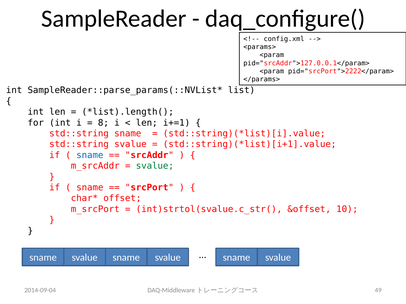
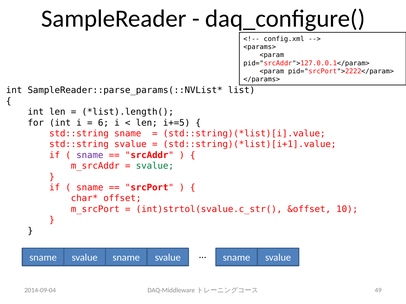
8: 8 -> 6
i+=1: i+=1 -> i+=5
sname at (90, 155) colour: blue -> purple
